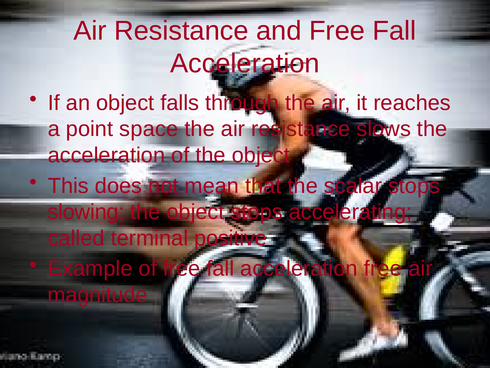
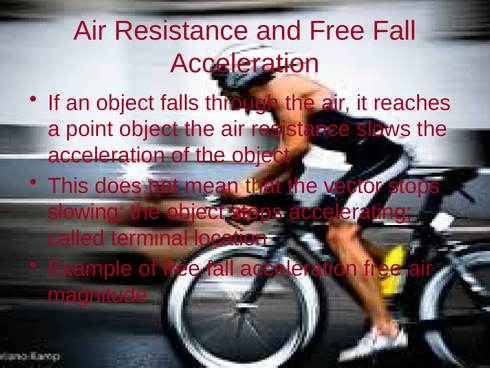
point space: space -> object
scalar: scalar -> vector
positive: positive -> location
